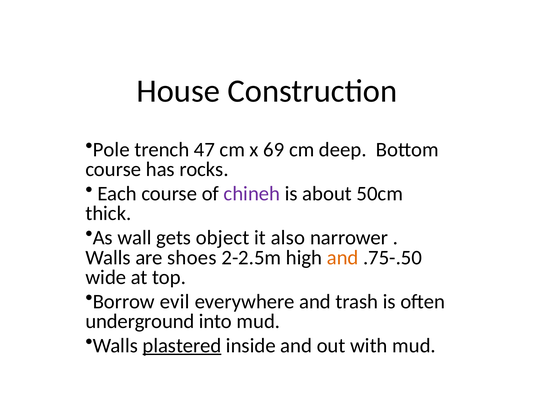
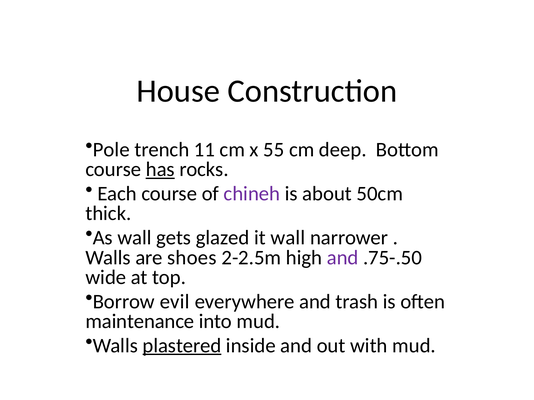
47: 47 -> 11
69: 69 -> 55
has underline: none -> present
object: object -> glazed
it also: also -> wall
and at (343, 258) colour: orange -> purple
underground: underground -> maintenance
